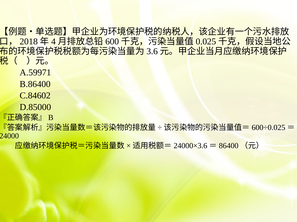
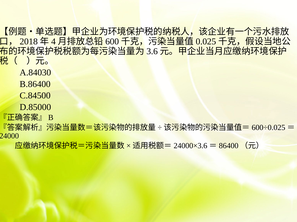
A.59971: A.59971 -> A.84030
C.84602: C.84602 -> C.84500
